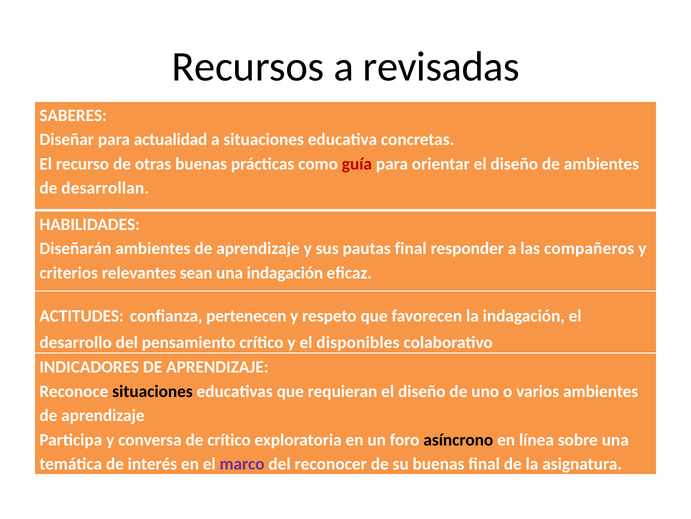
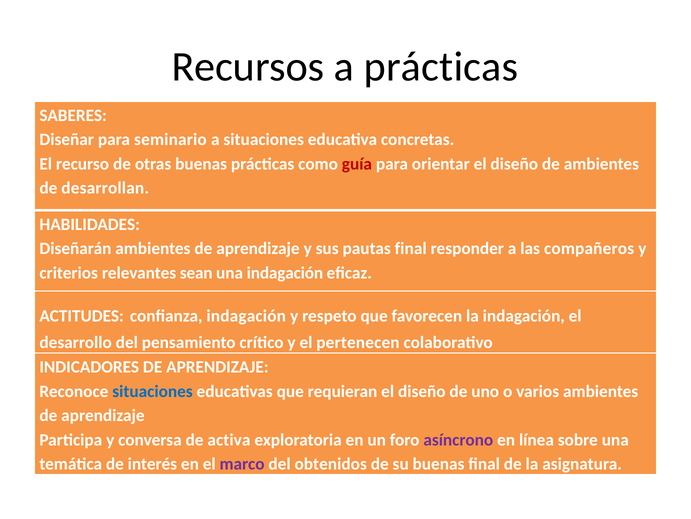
a revisadas: revisadas -> prácticas
actualidad: actualidad -> seminario
confianza pertenecen: pertenecen -> indagación
disponibles: disponibles -> pertenecen
situaciones at (153, 391) colour: black -> blue
de crítico: crítico -> activa
asíncrono colour: black -> purple
reconocer: reconocer -> obtenidos
